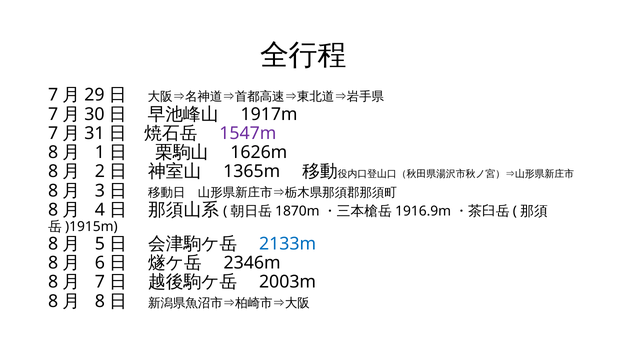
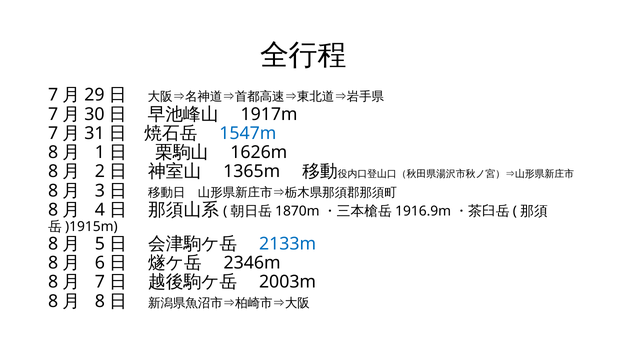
1547m colour: purple -> blue
